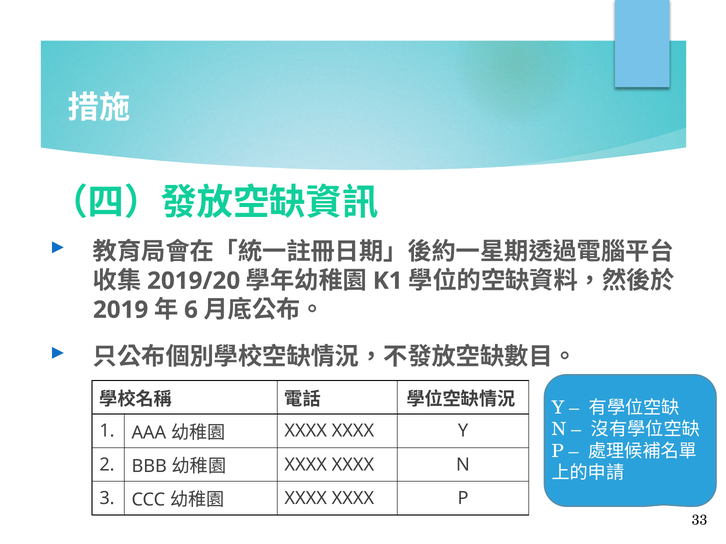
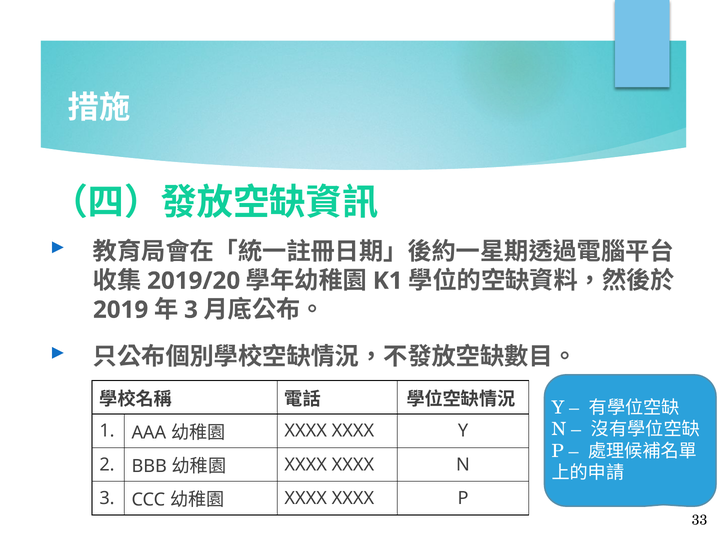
6 at (191, 310): 6 -> 3
